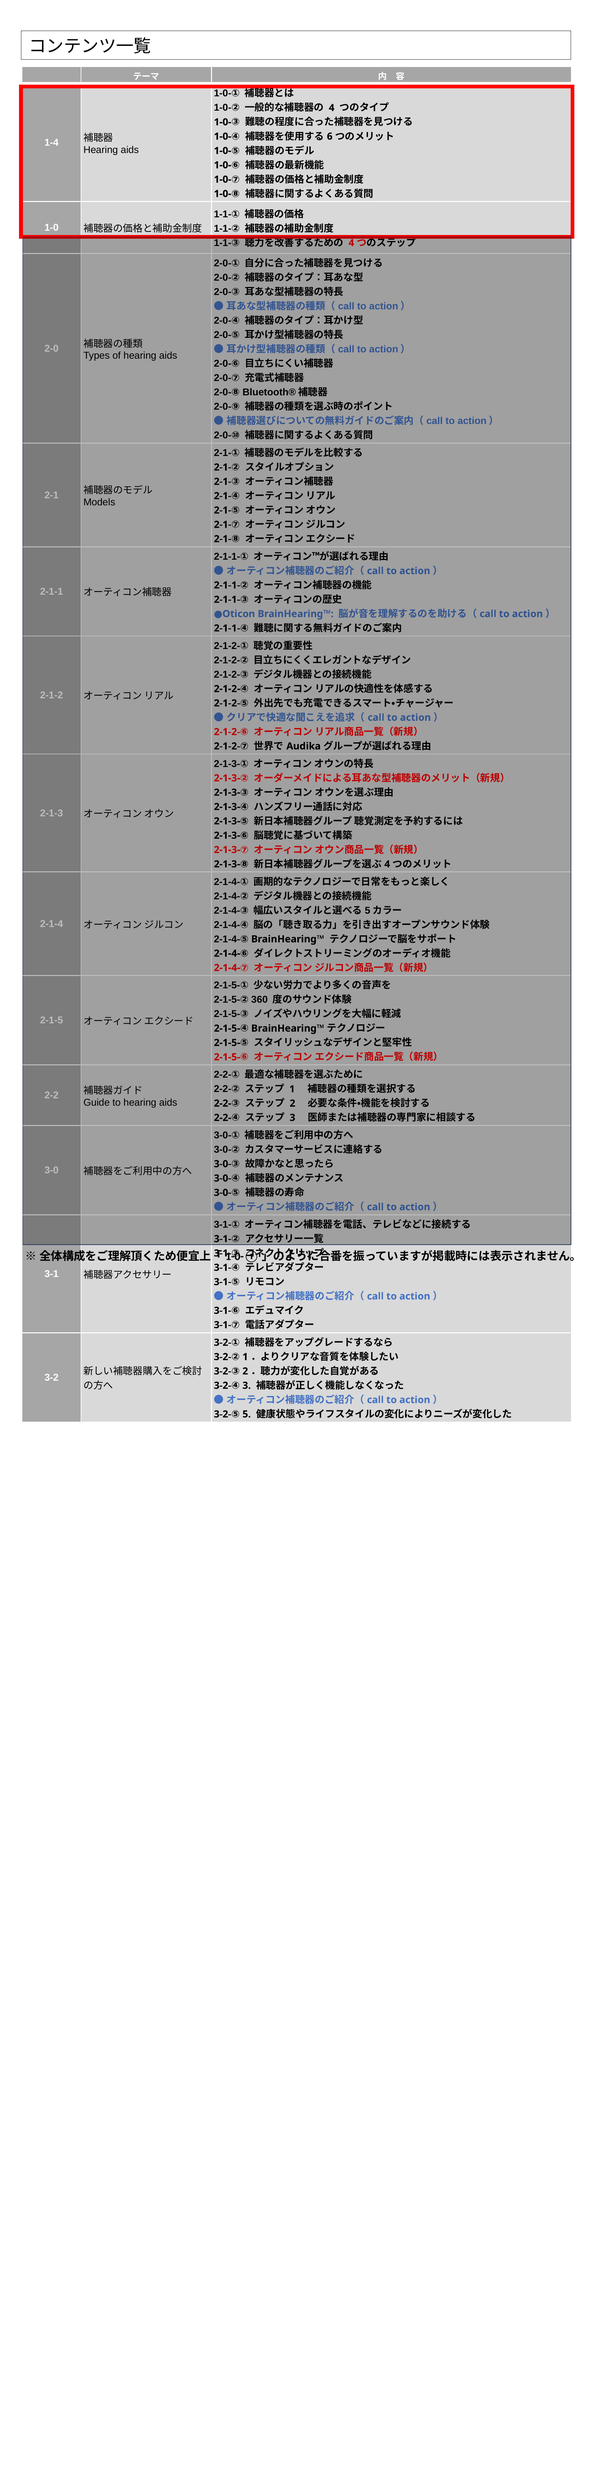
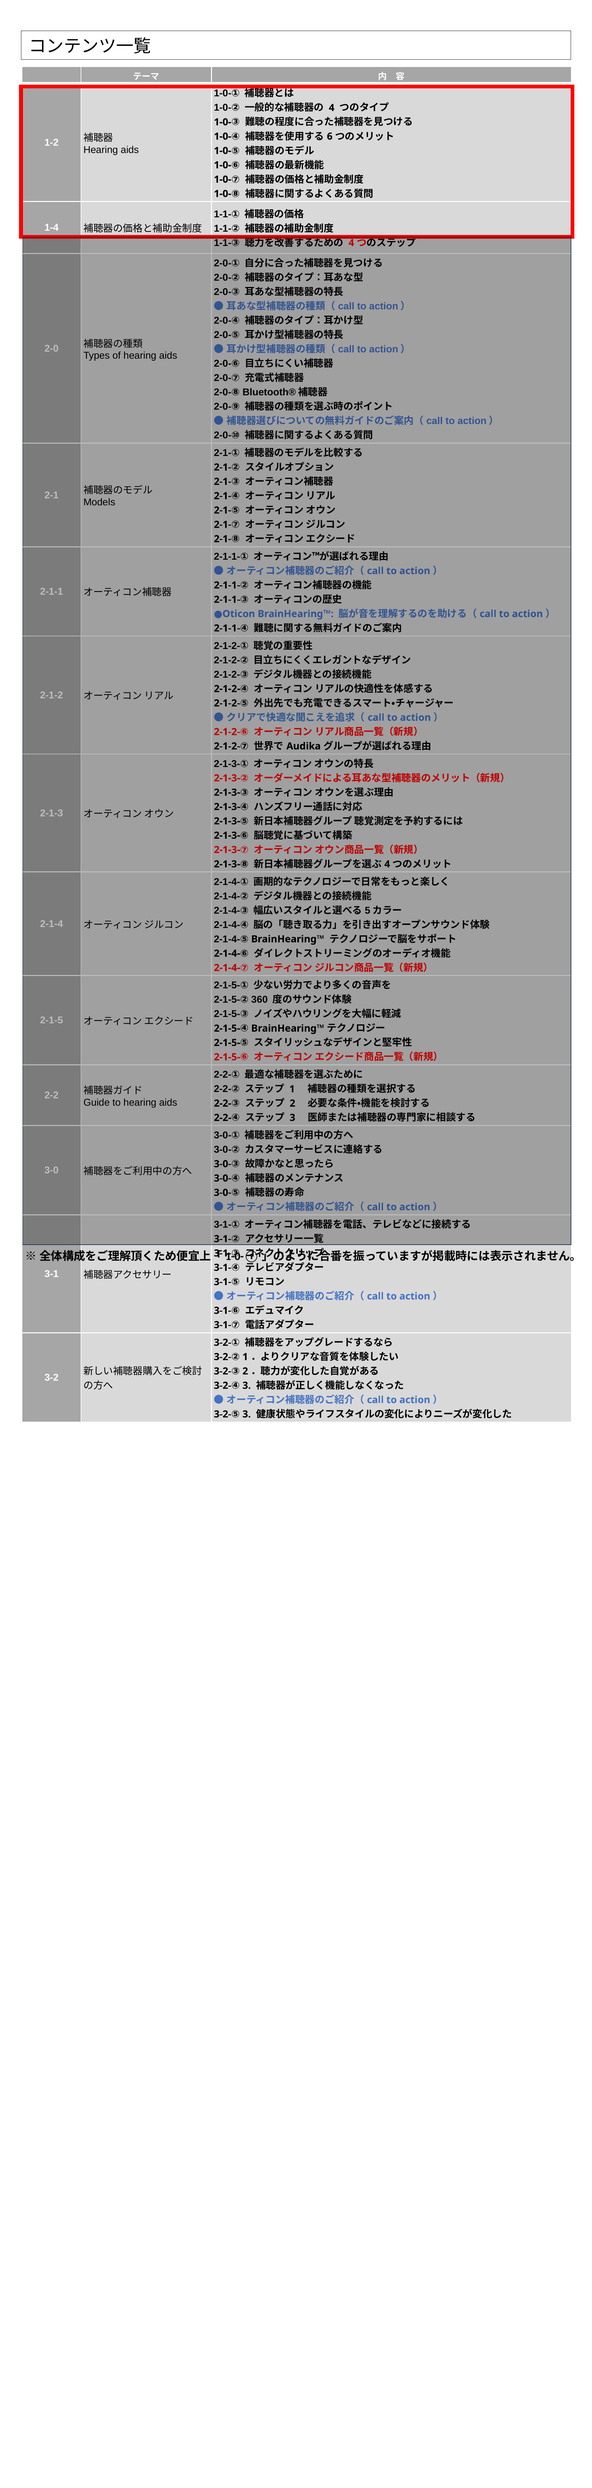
1-4: 1-4 -> 1-2
1-0: 1-0 -> 1-4
5 at (247, 1413): 5 -> 3
